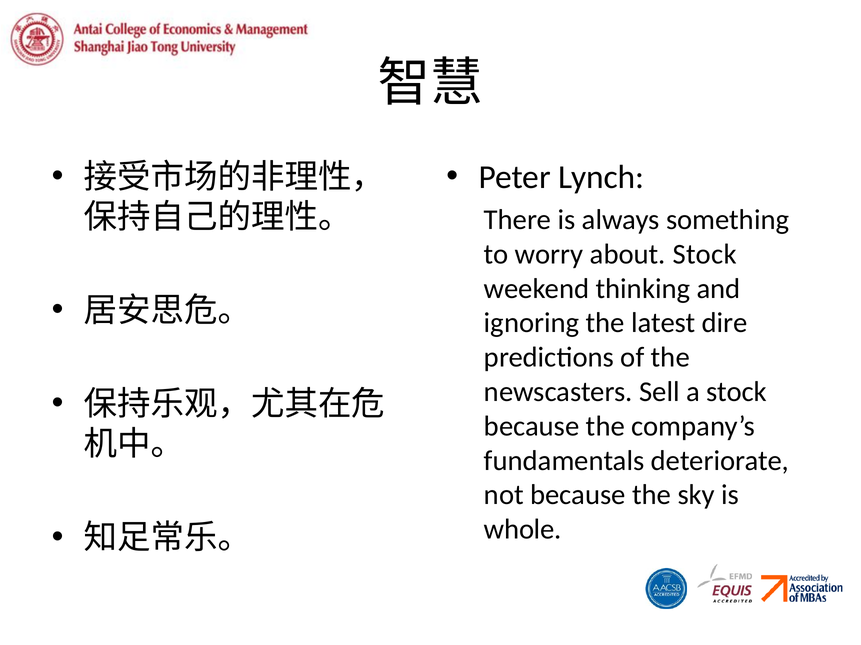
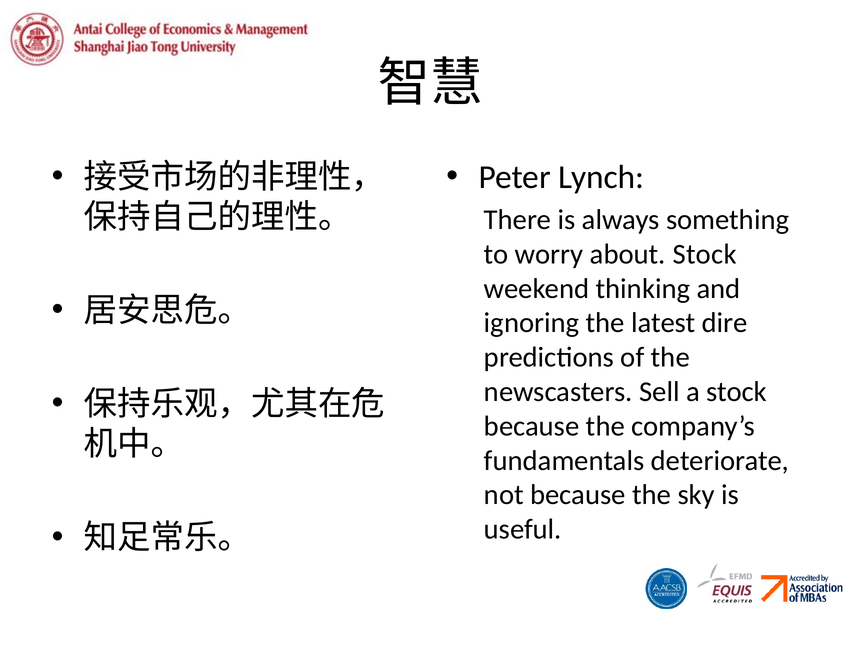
whole: whole -> useful
